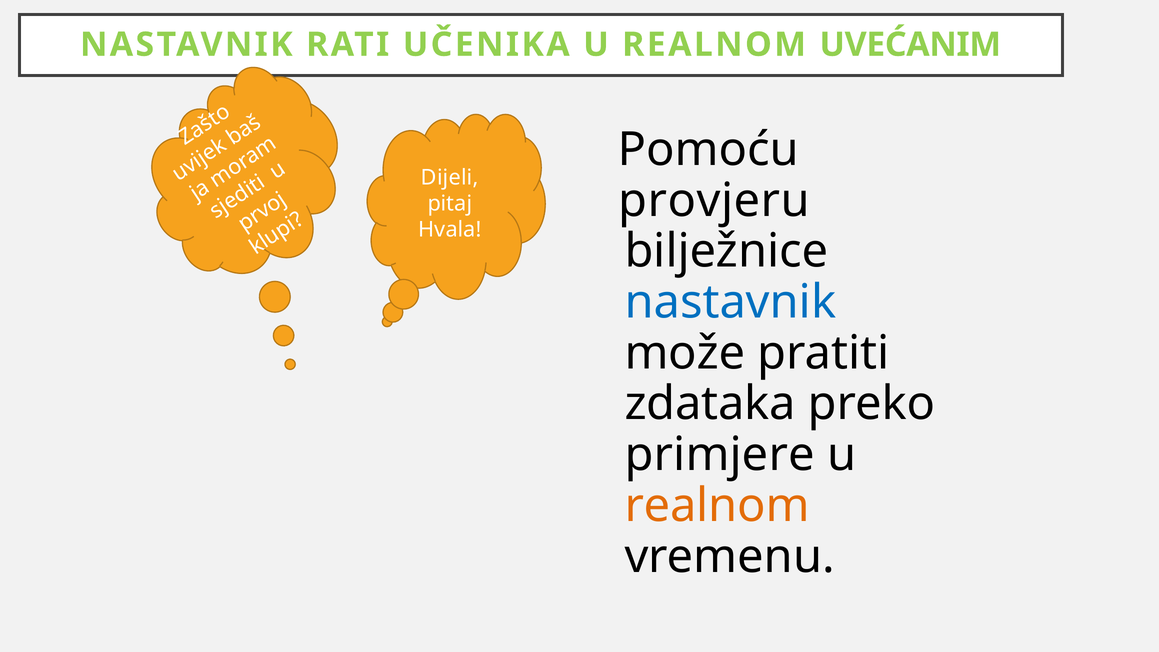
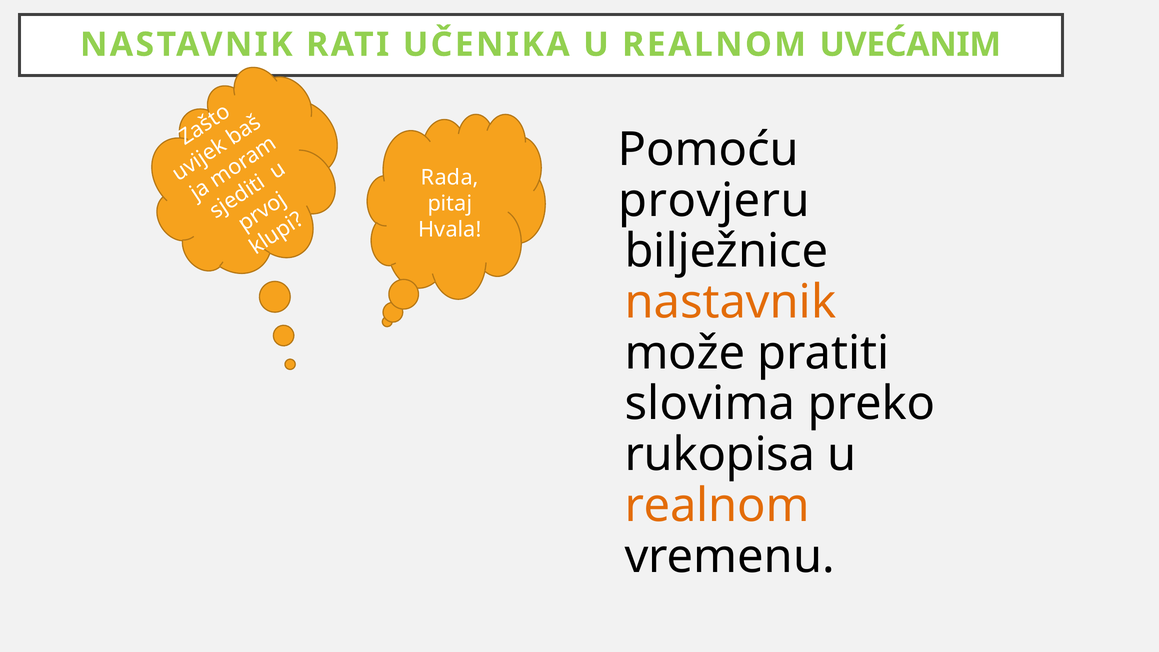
Dijeli: Dijeli -> Rada
nastavnik at (730, 302) colour: blue -> orange
zdataka: zdataka -> slovima
primjere: primjere -> rukopisa
